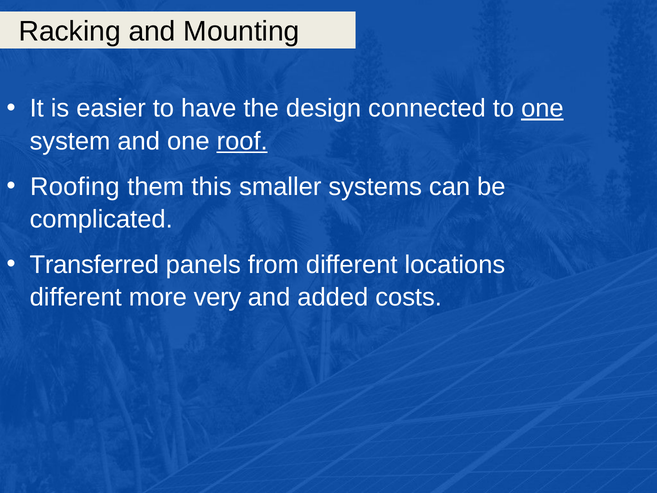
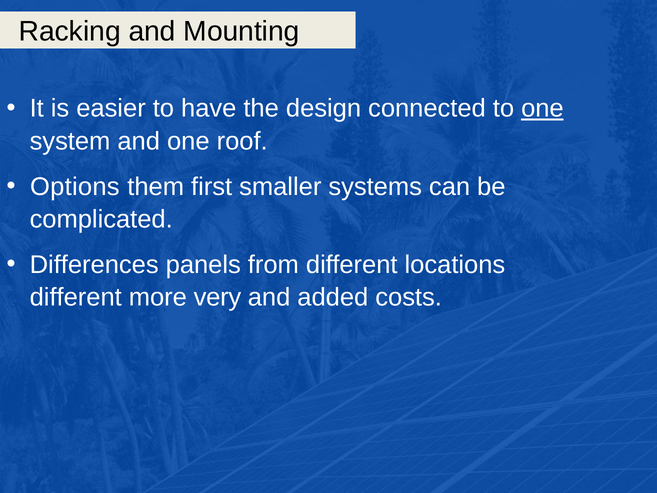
roof underline: present -> none
Roofing: Roofing -> Options
this: this -> first
Transferred: Transferred -> Differences
